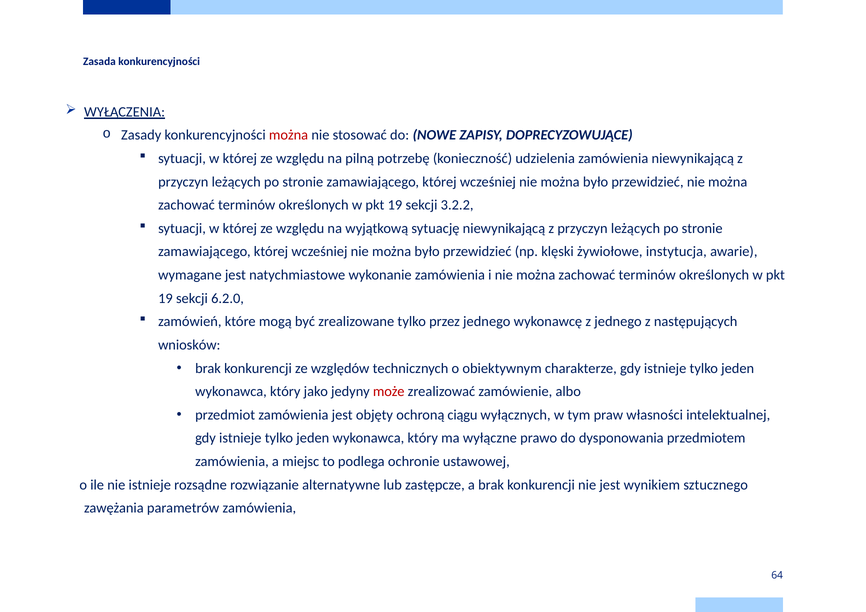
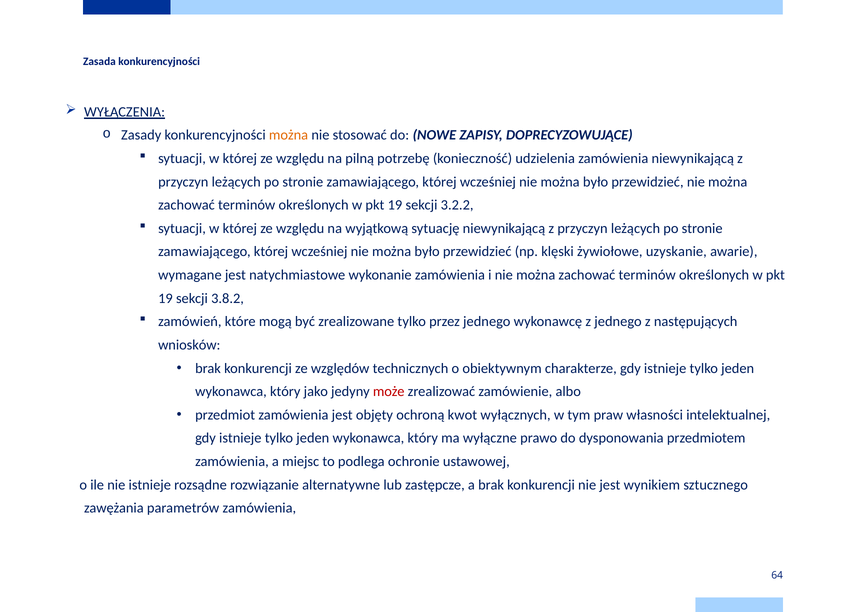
można at (289, 135) colour: red -> orange
instytucja: instytucja -> uzyskanie
6.2.0: 6.2.0 -> 3.8.2
ciągu: ciągu -> kwot
